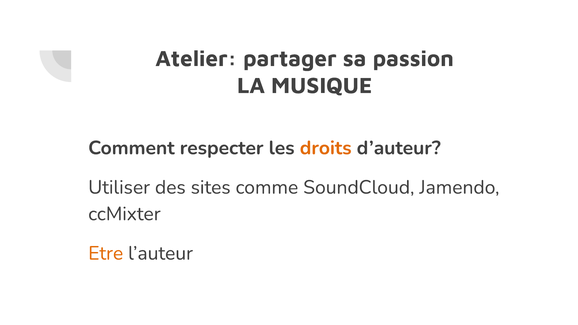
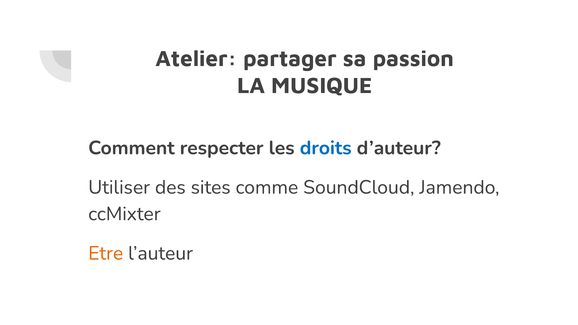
droits colour: orange -> blue
